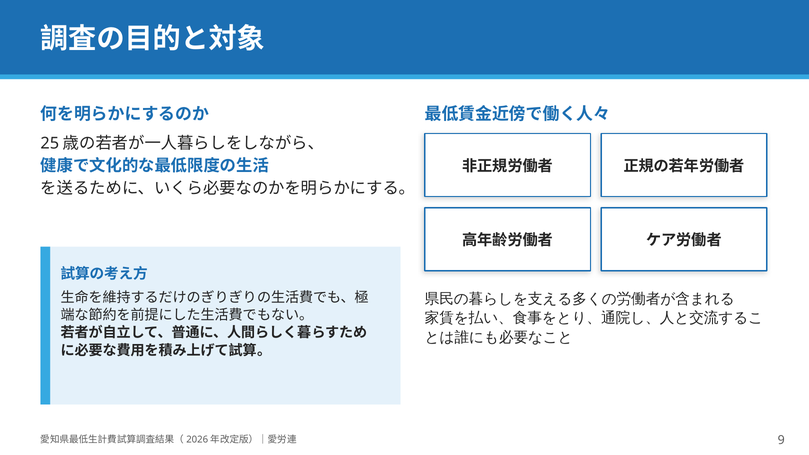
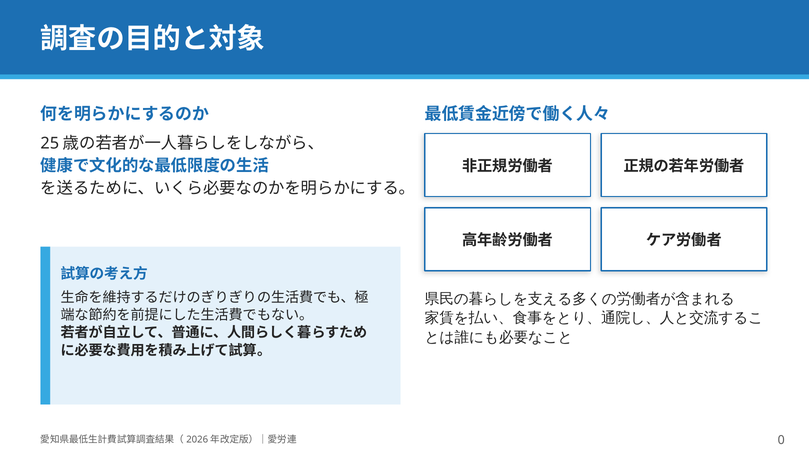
9: 9 -> 0
